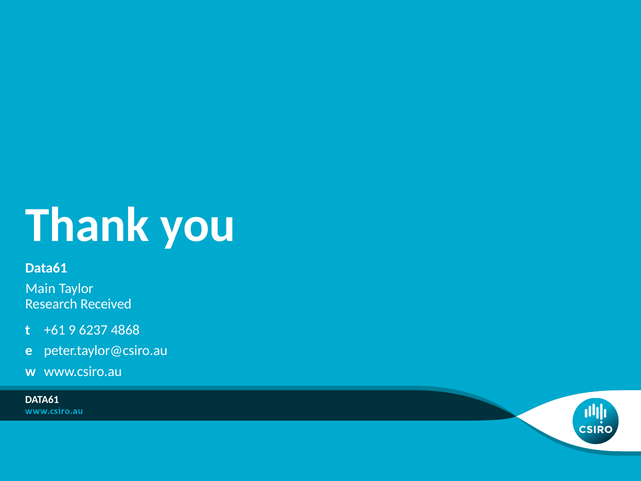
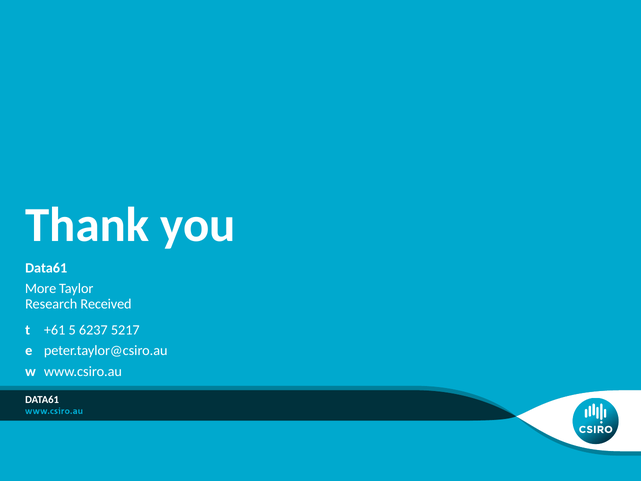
Main: Main -> More
9: 9 -> 5
4868: 4868 -> 5217
